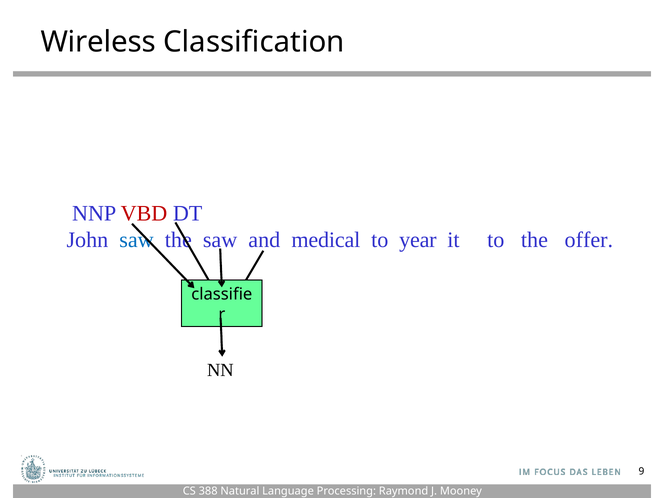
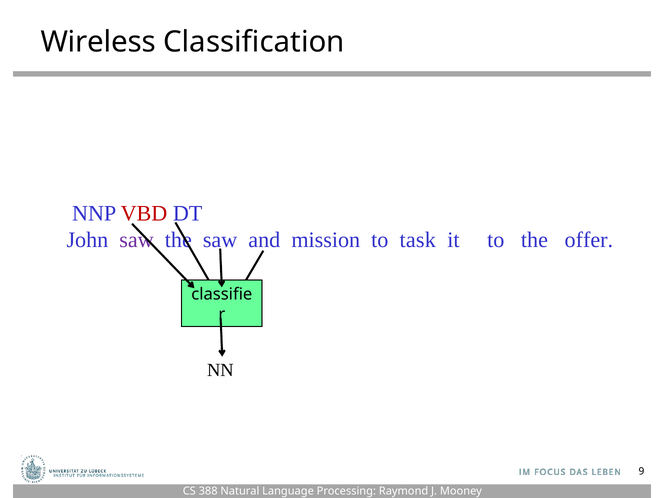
saw at (137, 240) colour: blue -> purple
medical: medical -> mission
year: year -> task
